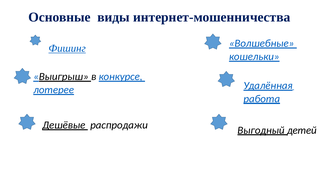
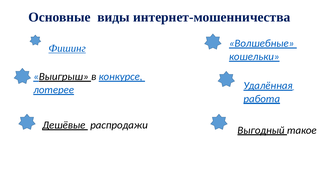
детей: детей -> такое
